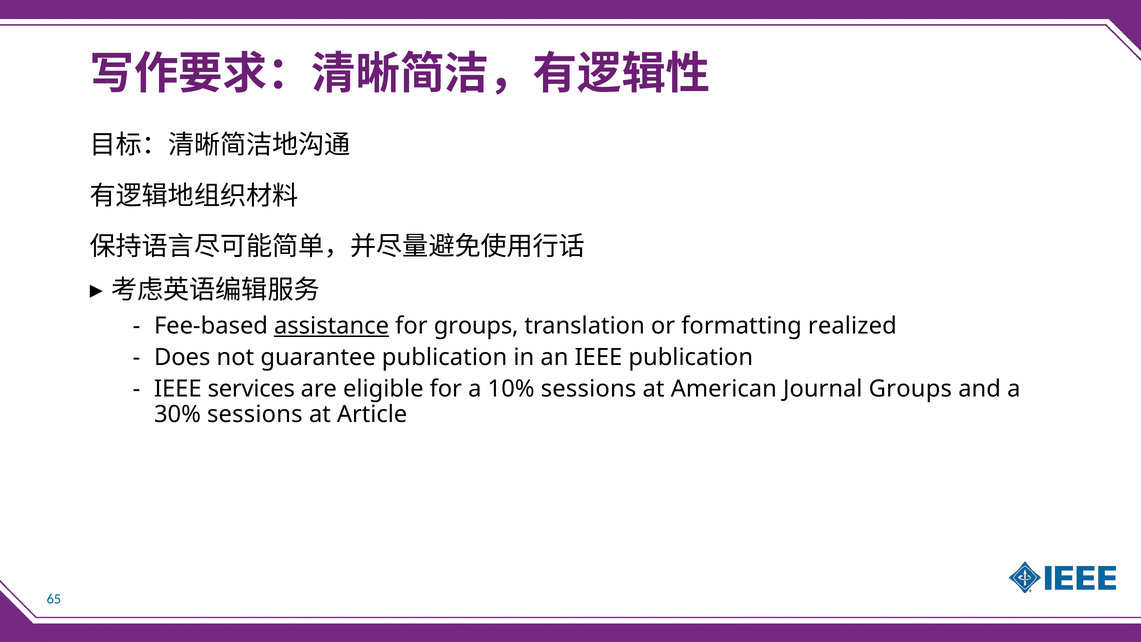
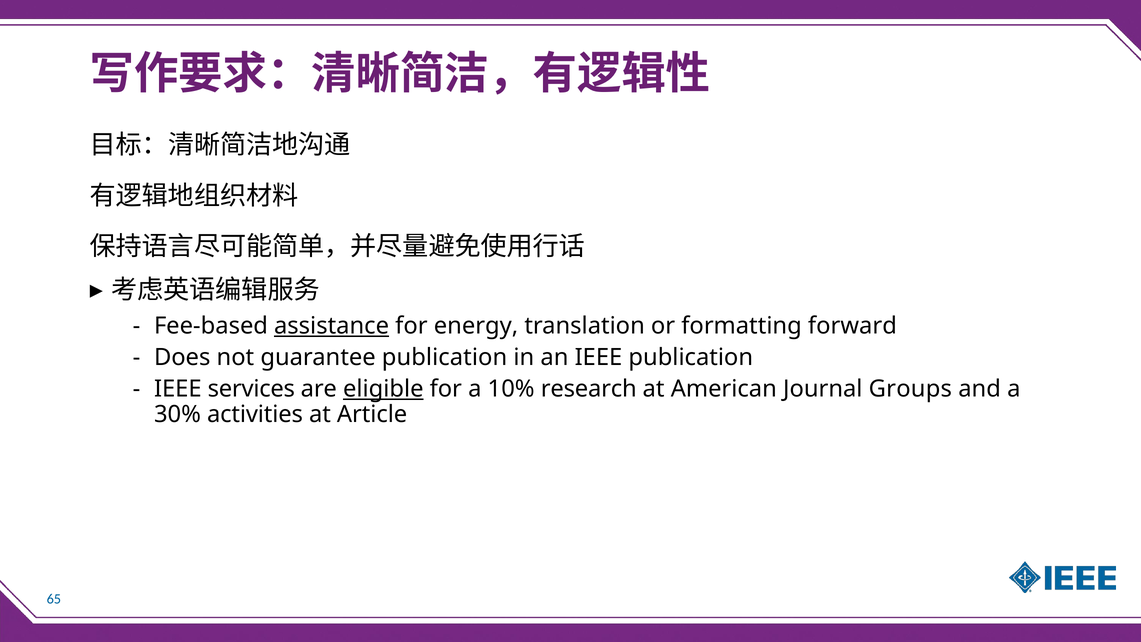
for groups: groups -> energy
realized: realized -> forward
eligible underline: none -> present
10% sessions: sessions -> research
30% sessions: sessions -> activities
